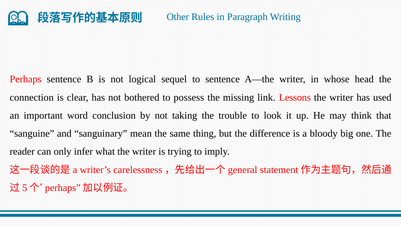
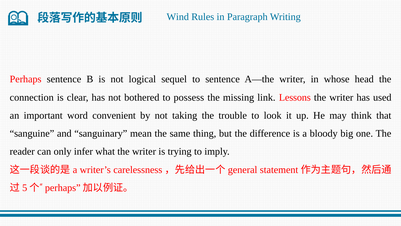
Other: Other -> Wind
conclusion: conclusion -> convenient
